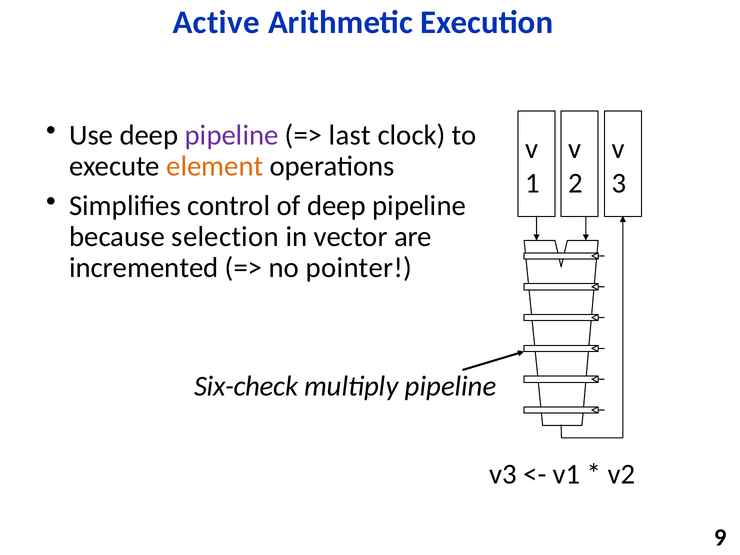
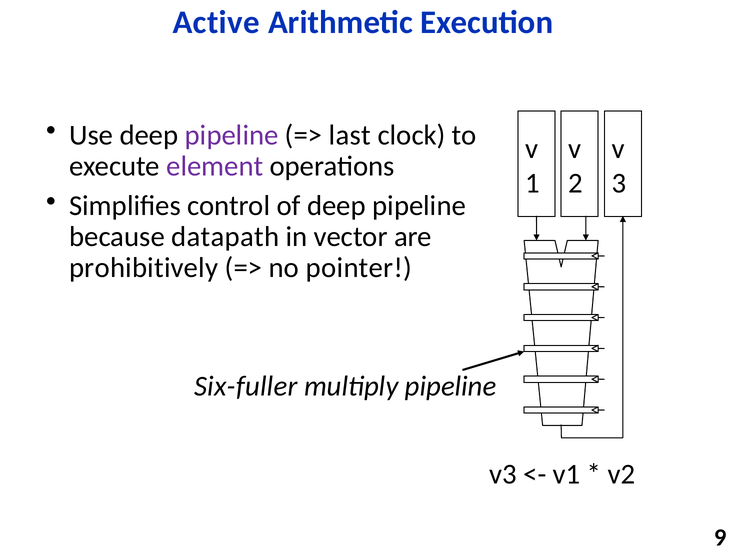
element colour: orange -> purple
selection: selection -> datapath
incremented: incremented -> prohibitively
Six-check: Six-check -> Six-fuller
